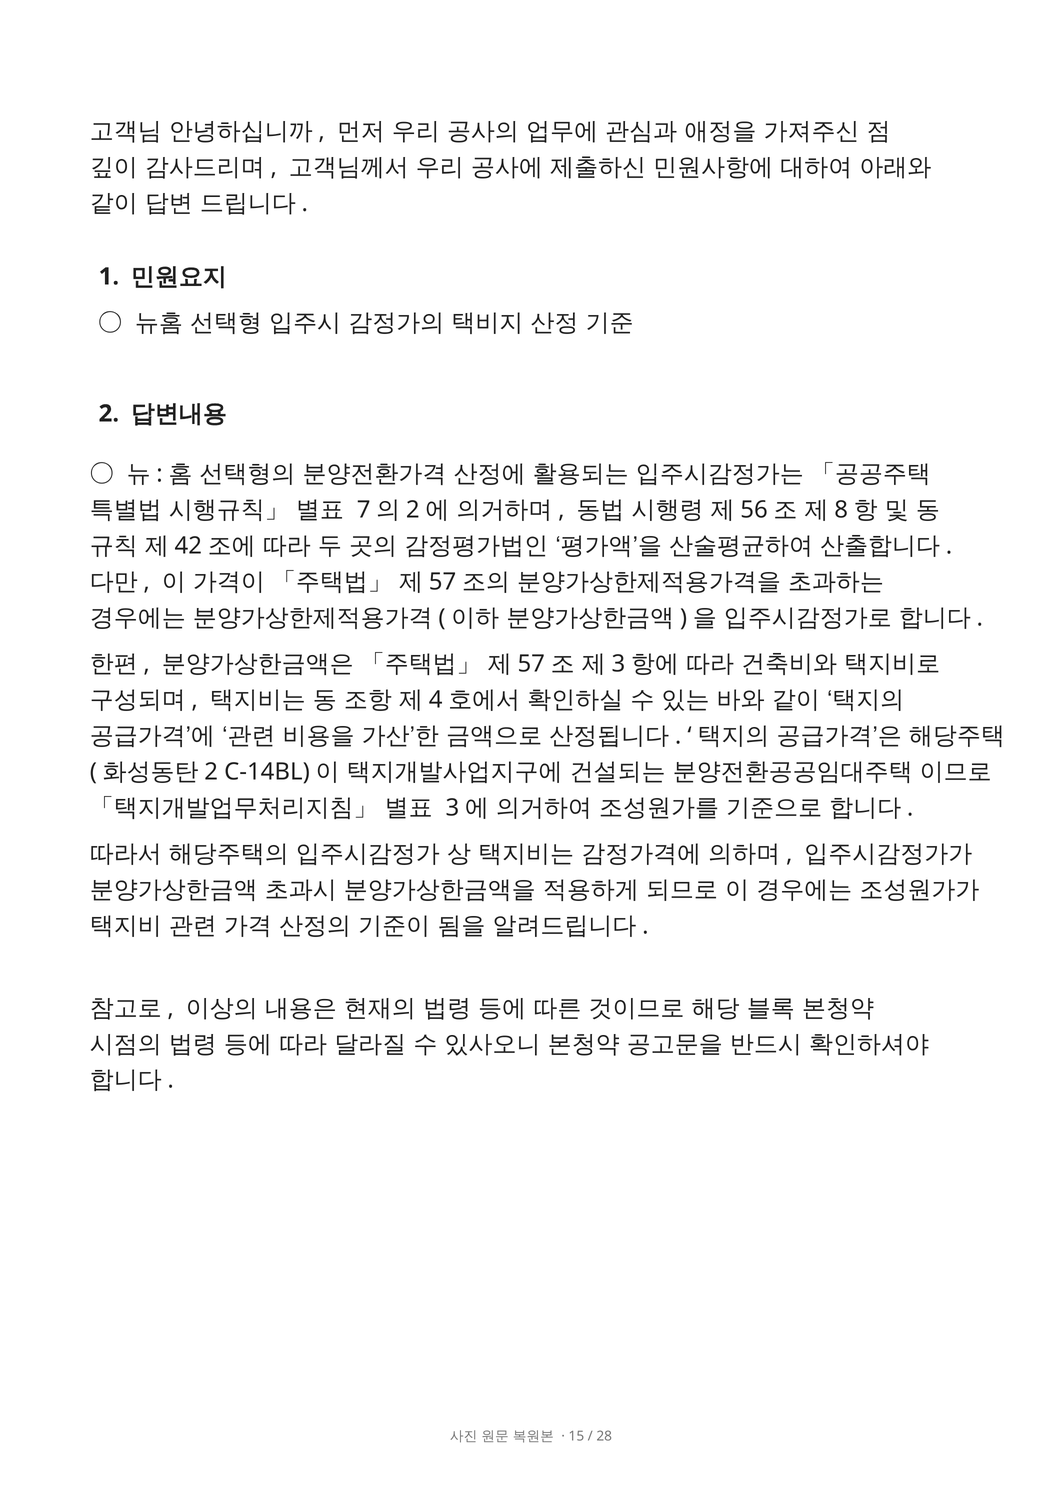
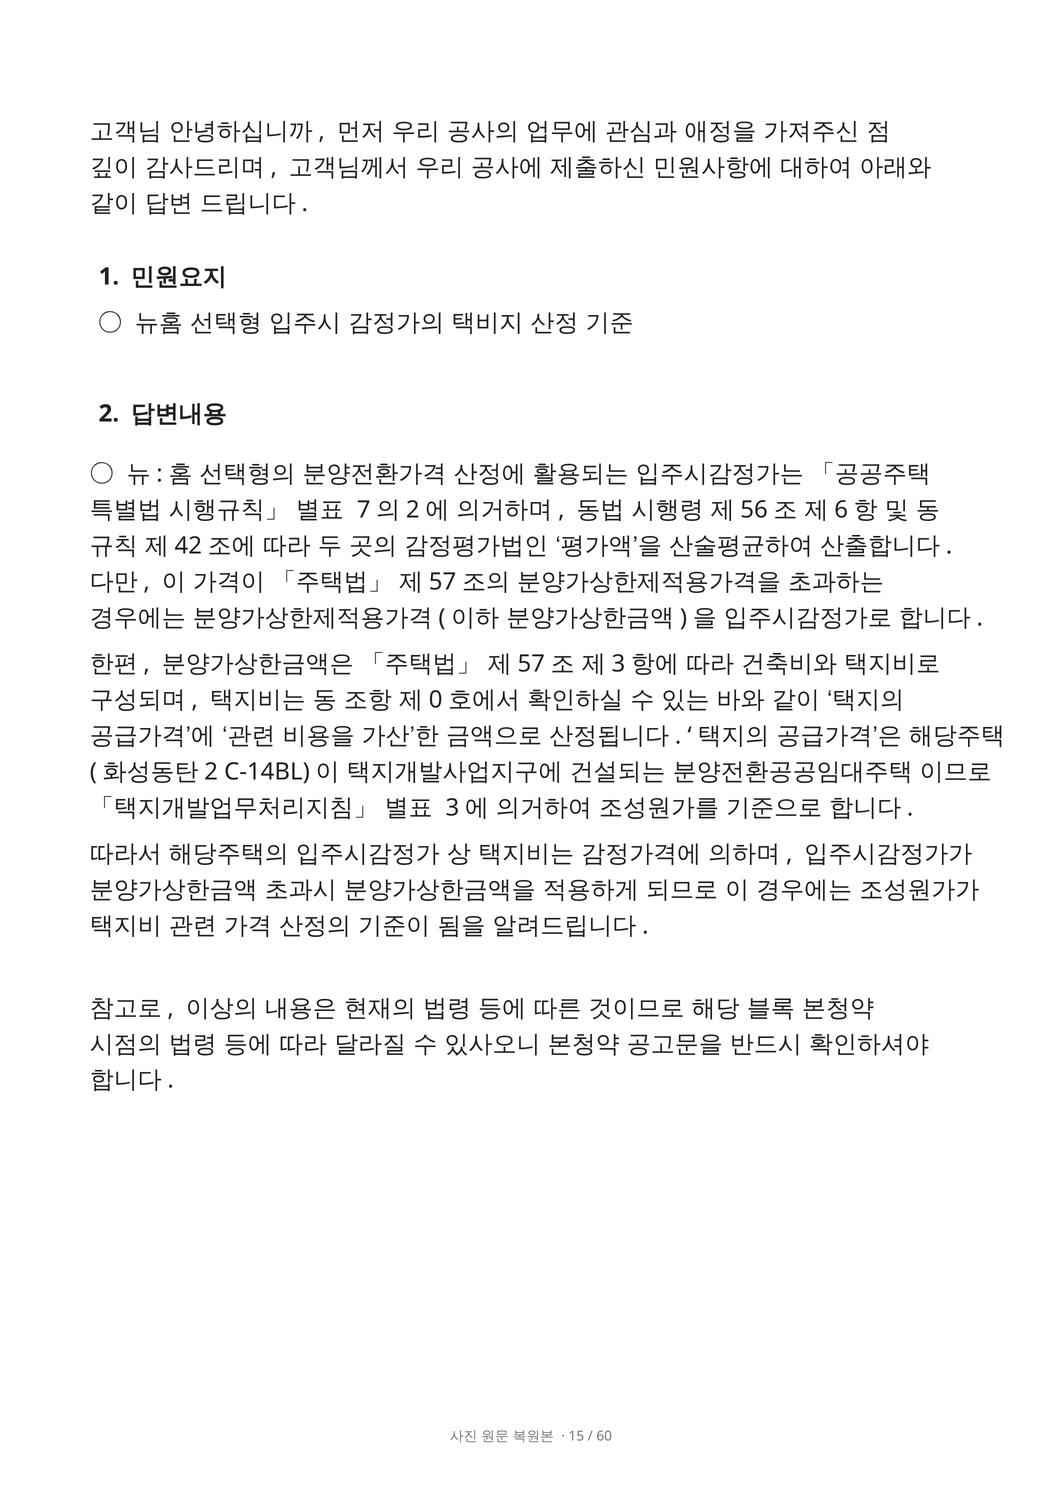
8: 8 -> 6
4: 4 -> 0
28: 28 -> 60
